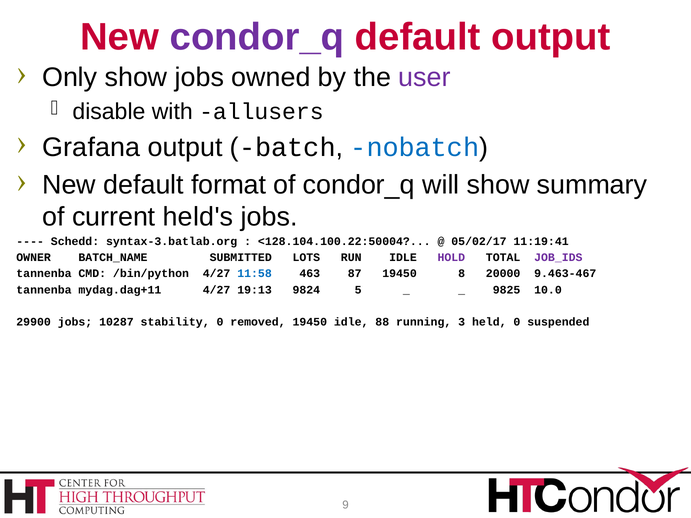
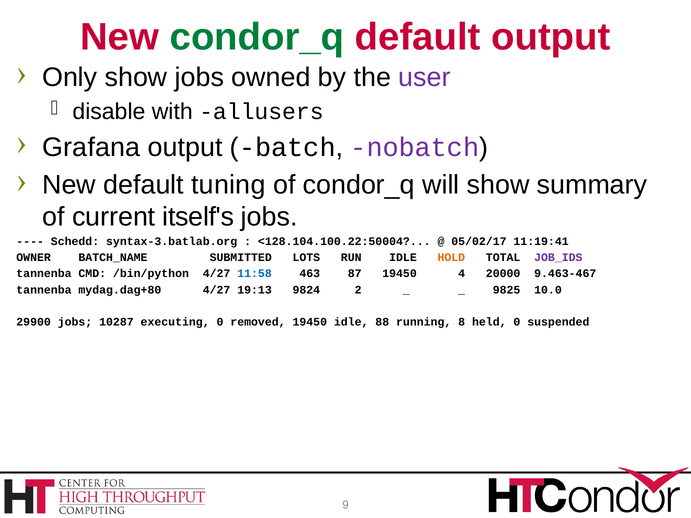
condor_q at (257, 37) colour: purple -> green
nobatch colour: blue -> purple
format: format -> tuning
held's: held's -> itself's
HOLD colour: purple -> orange
8: 8 -> 4
mydag.dag+11: mydag.dag+11 -> mydag.dag+80
5: 5 -> 2
stability: stability -> executing
3: 3 -> 8
